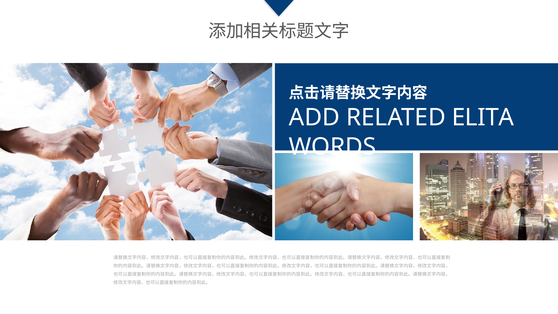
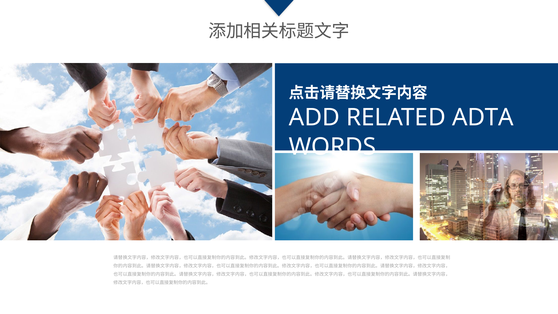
ELITA: ELITA -> ADTA
